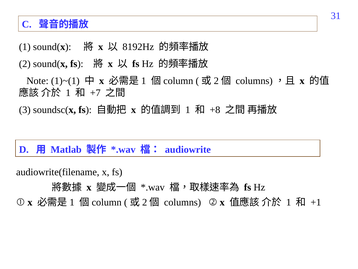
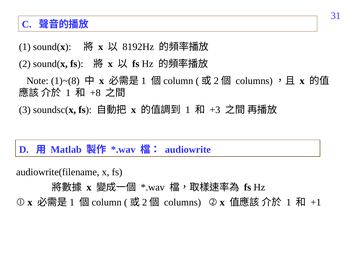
1)~(1: 1)~(1 -> 1)~(8
+7: +7 -> +8
+8: +8 -> +3
